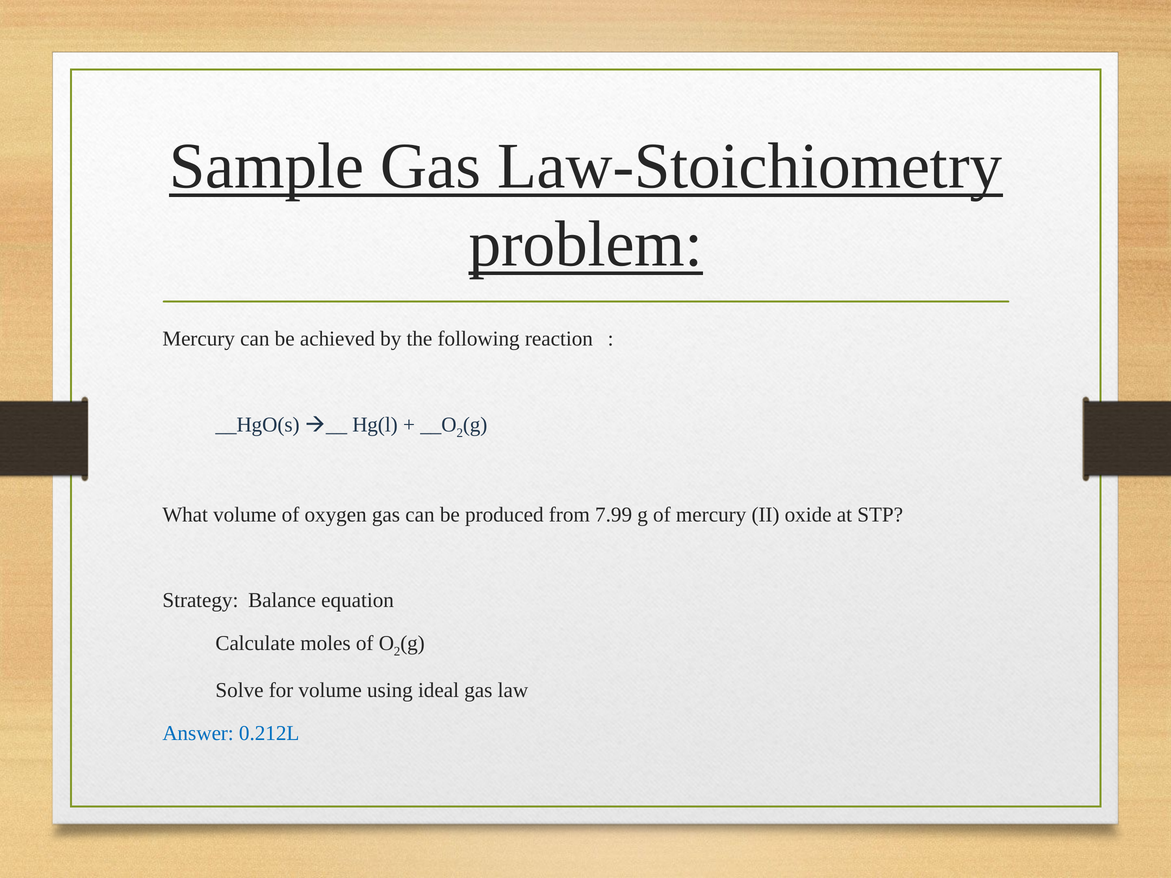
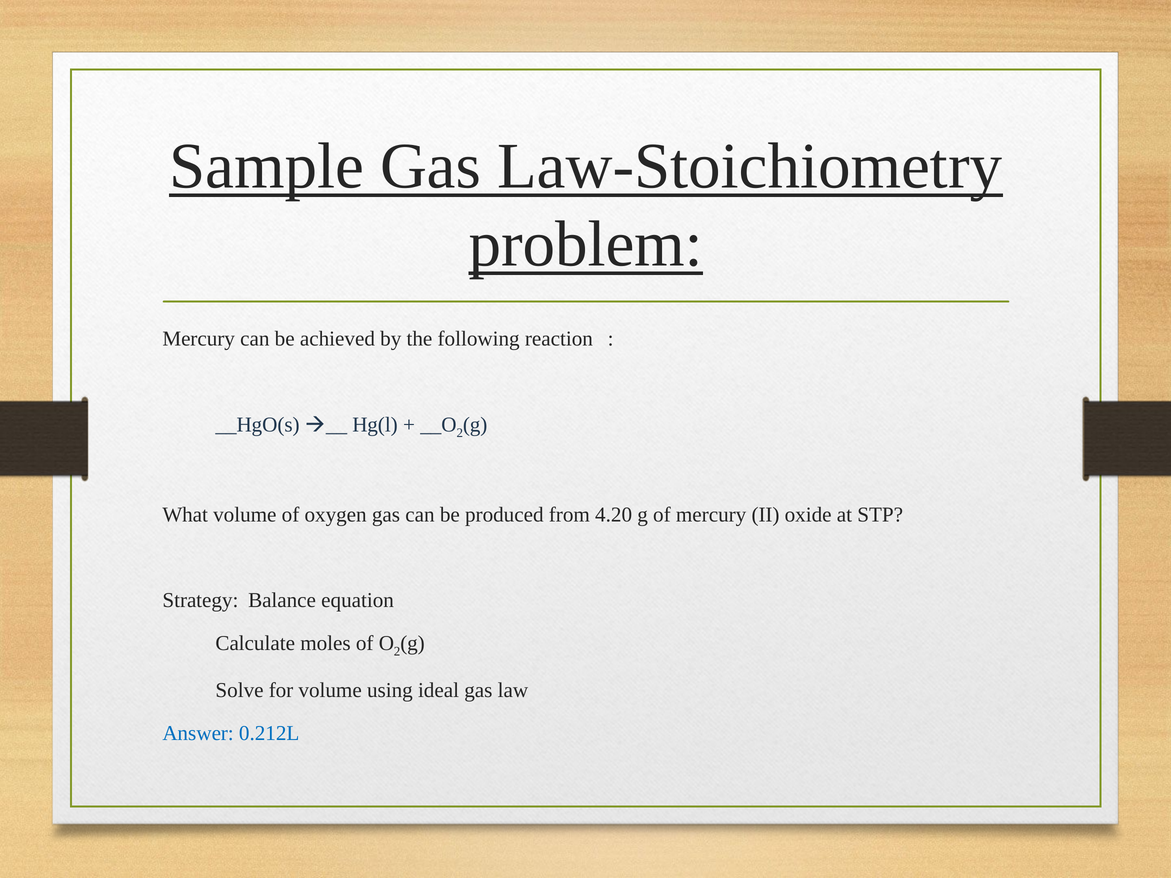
7.99: 7.99 -> 4.20
